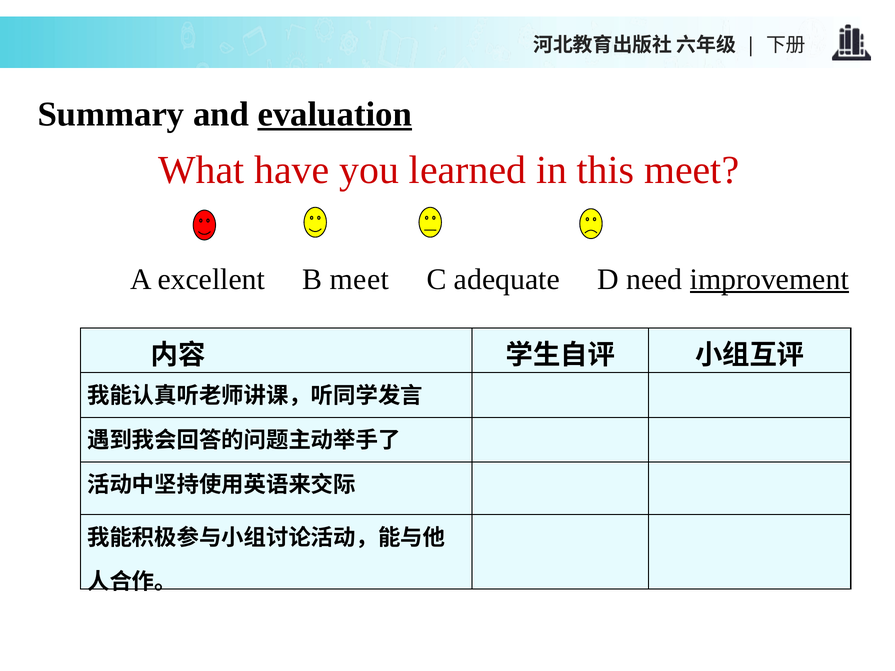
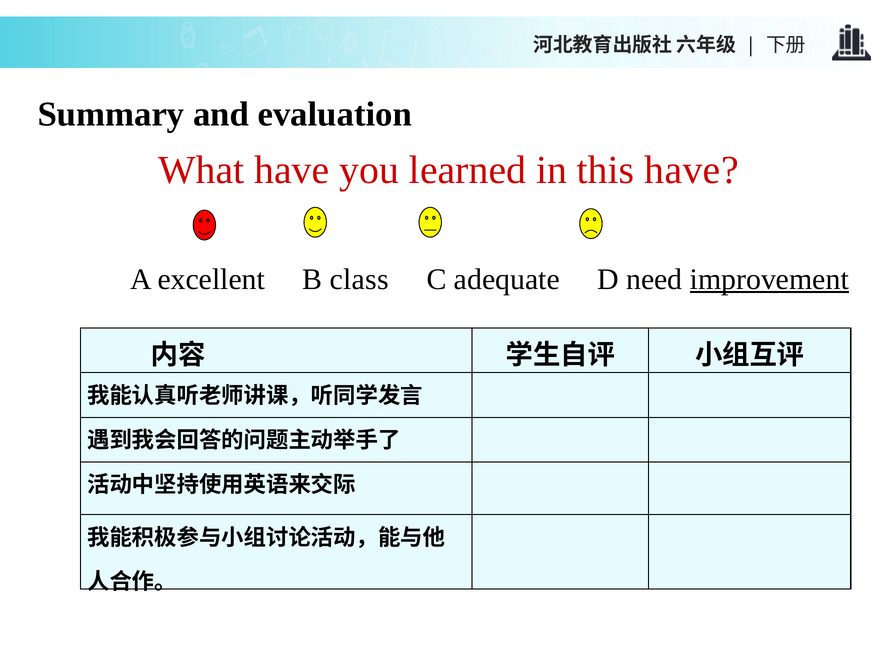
evaluation underline: present -> none
this meet: meet -> have
B meet: meet -> class
